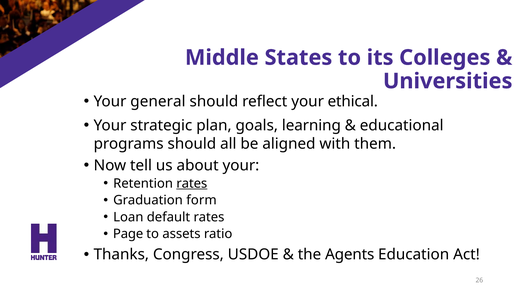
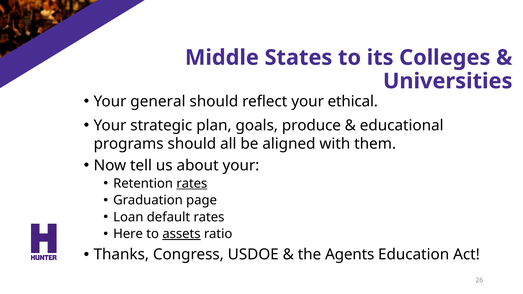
learning: learning -> produce
form: form -> page
Page: Page -> Here
assets underline: none -> present
